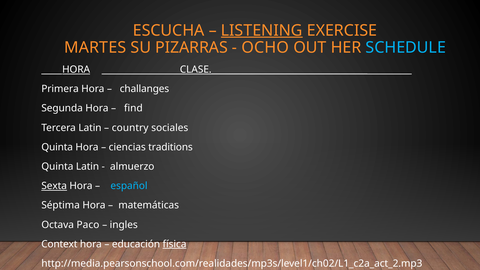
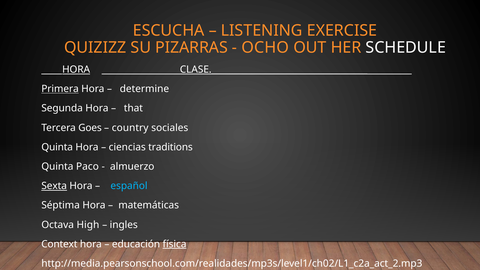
LISTENING underline: present -> none
MARTES: MARTES -> QUIZIZZ
SCHEDULE colour: light blue -> white
Primera underline: none -> present
challanges: challanges -> determine
find: find -> that
Tercera Latin: Latin -> Goes
Quinta Latin: Latin -> Paco
Paco: Paco -> High
